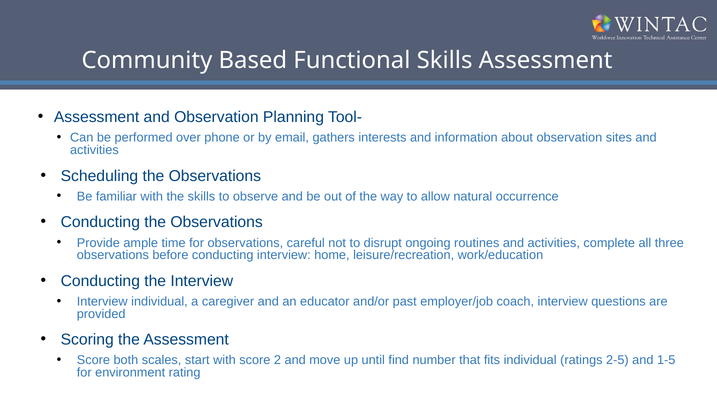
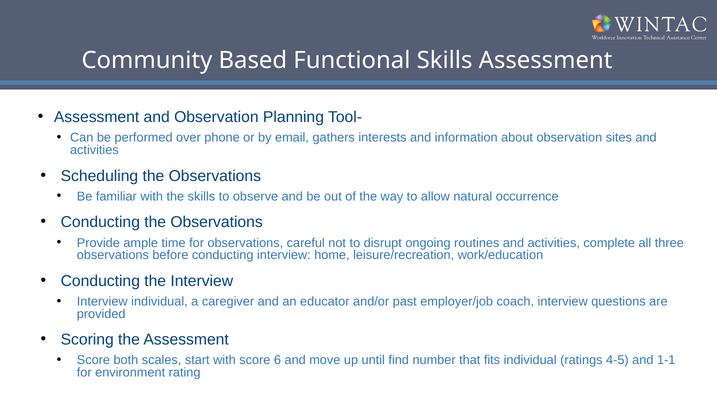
2: 2 -> 6
2-5: 2-5 -> 4-5
1-5: 1-5 -> 1-1
